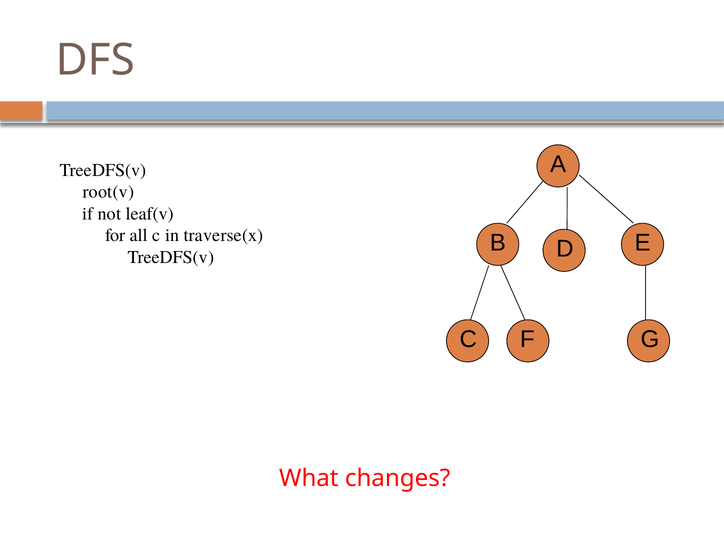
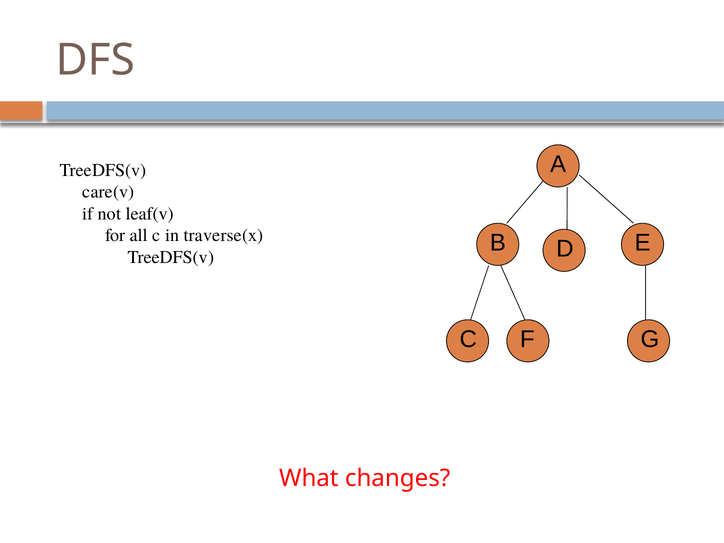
root(v: root(v -> care(v
